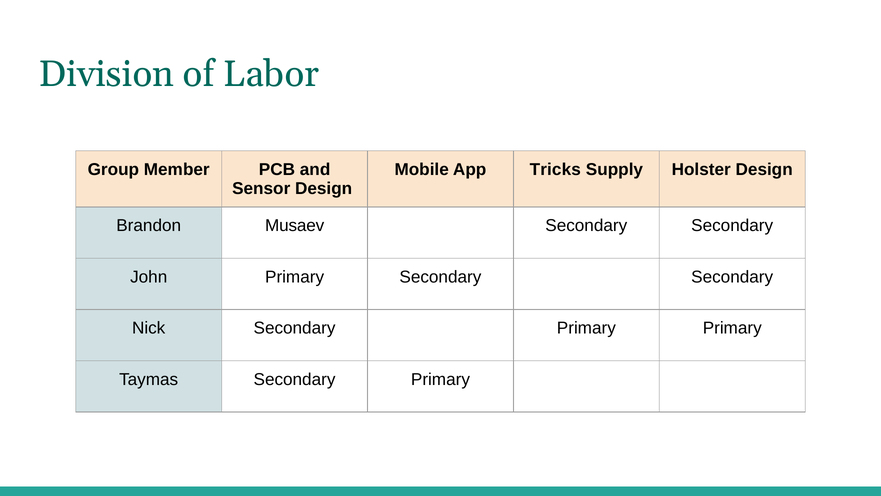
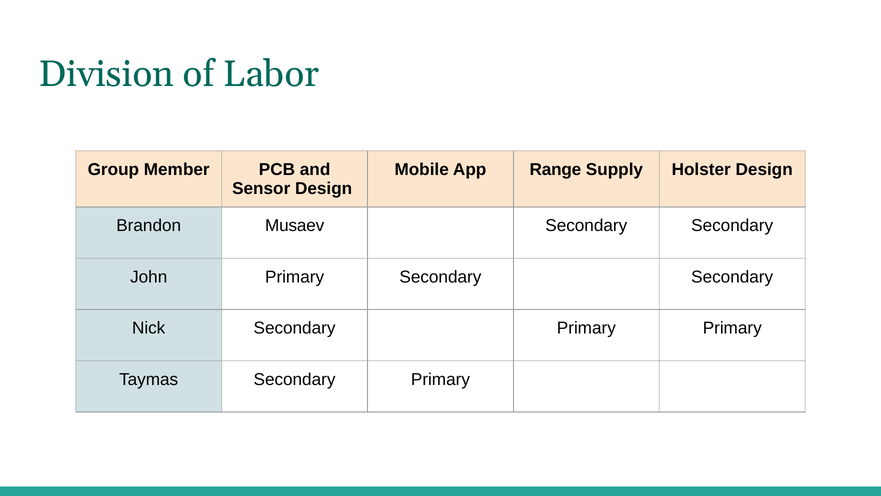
Tricks: Tricks -> Range
